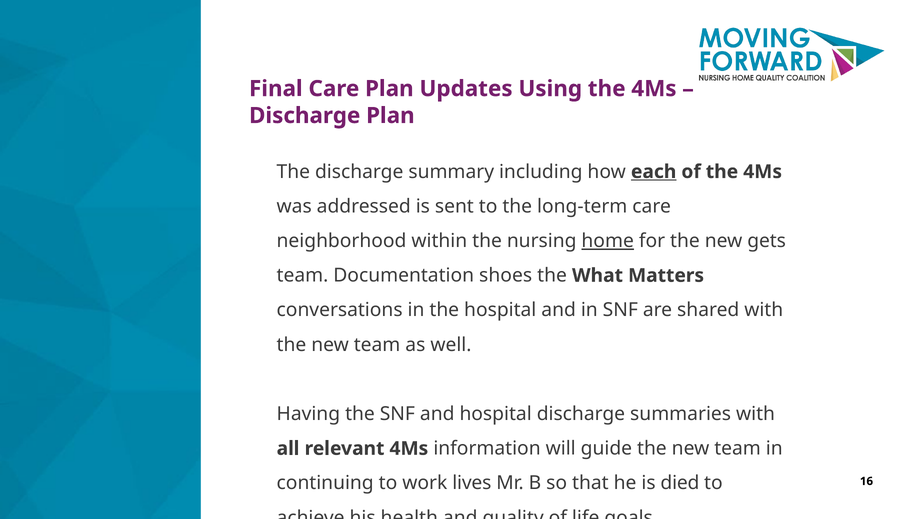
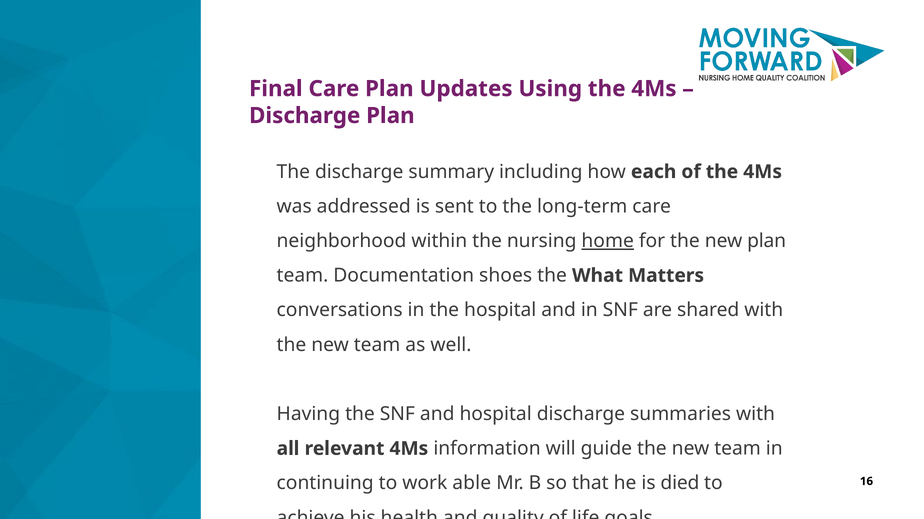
each underline: present -> none
new gets: gets -> plan
lives: lives -> able
